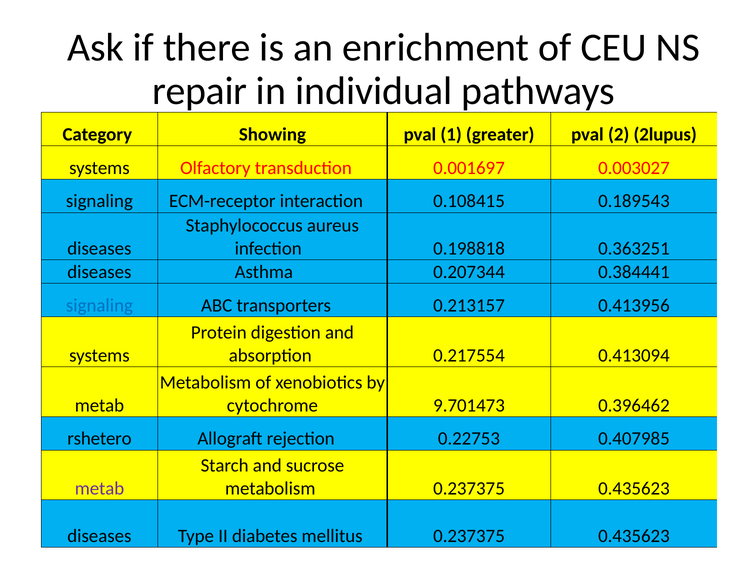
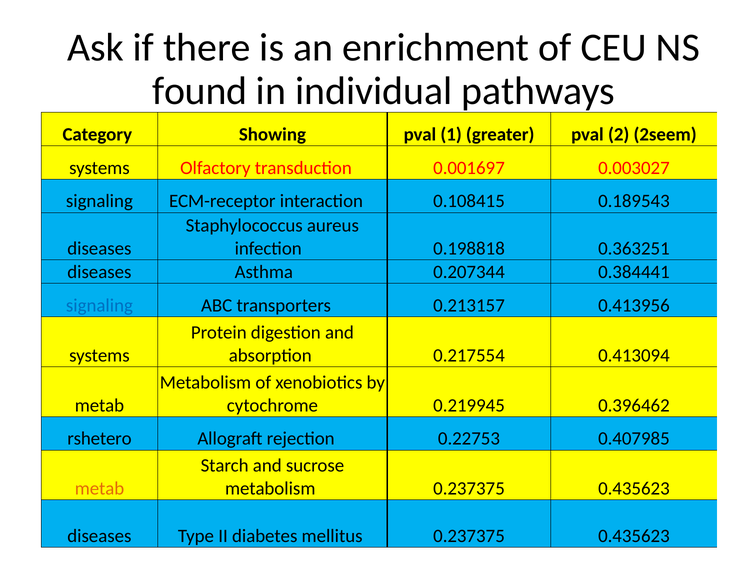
repair: repair -> found
2lupus: 2lupus -> 2seem
9.701473: 9.701473 -> 0.219945
metab at (99, 489) colour: purple -> orange
